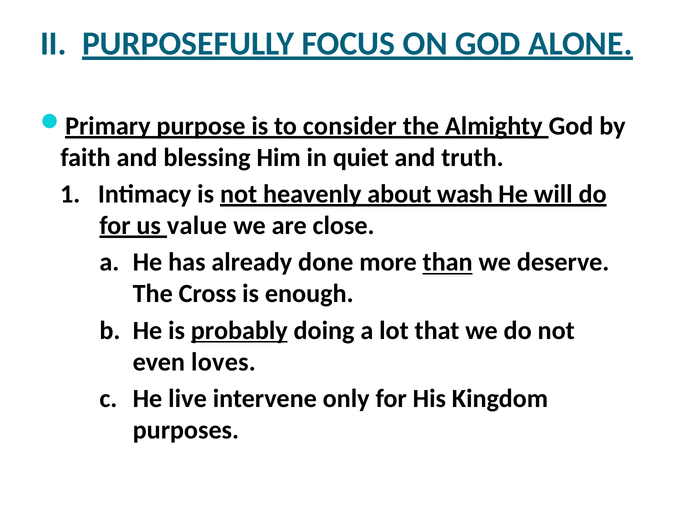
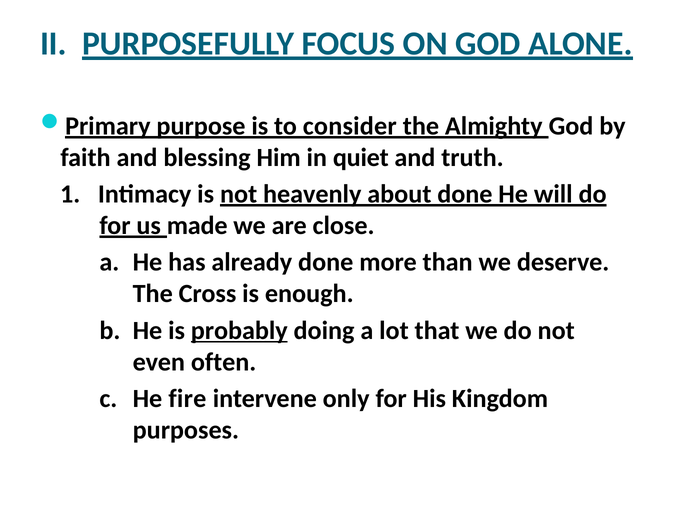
about wash: wash -> done
value: value -> made
than underline: present -> none
loves: loves -> often
live: live -> fire
